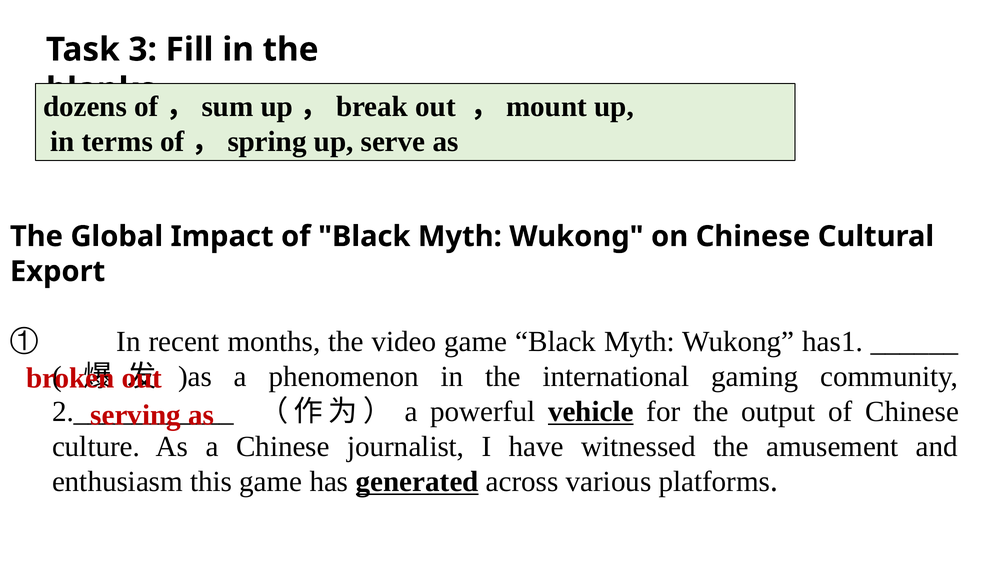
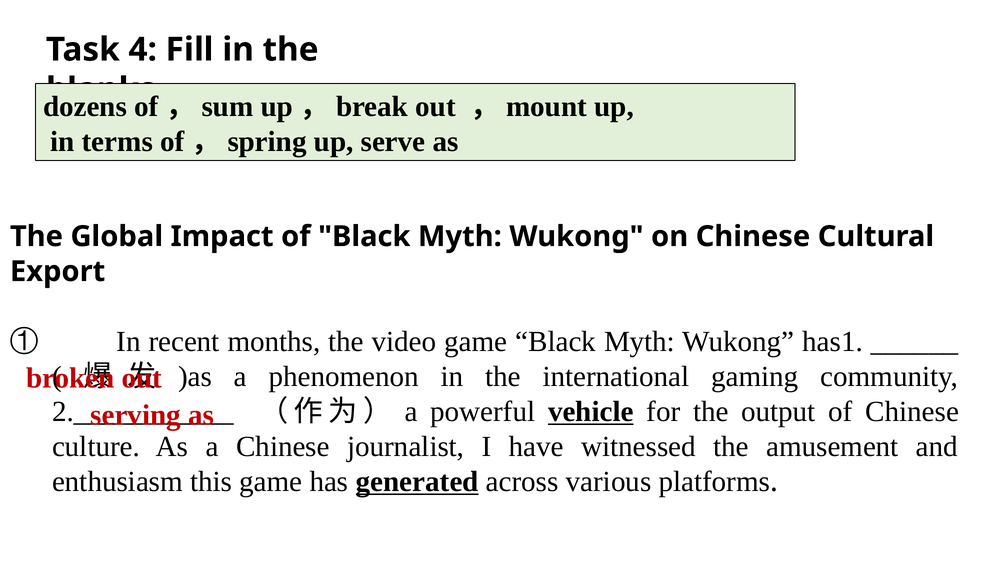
3: 3 -> 4
